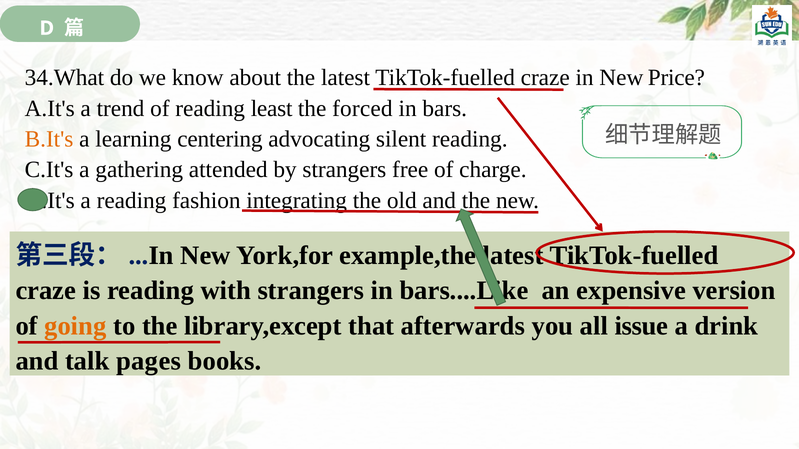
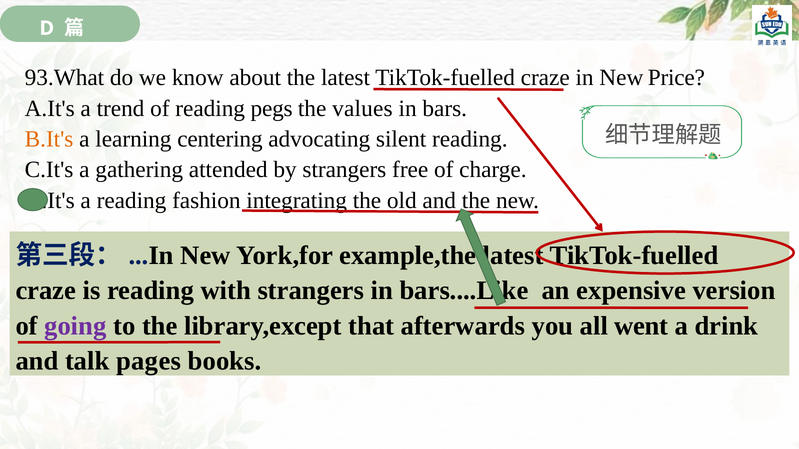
34.What: 34.What -> 93.What
least: least -> pegs
forced: forced -> values
going colour: orange -> purple
issue: issue -> went
